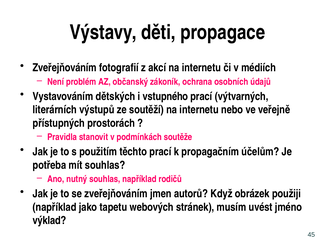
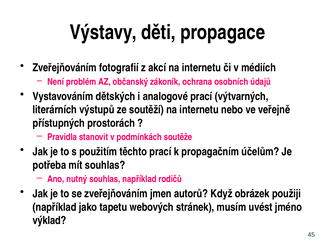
vstupného: vstupného -> analogové
